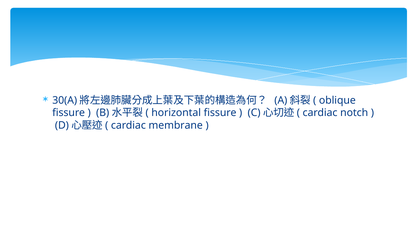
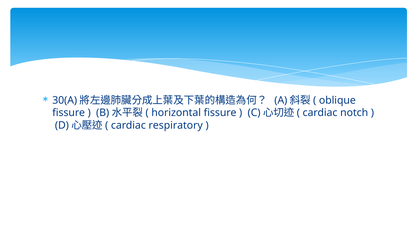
membrane: membrane -> respiratory
